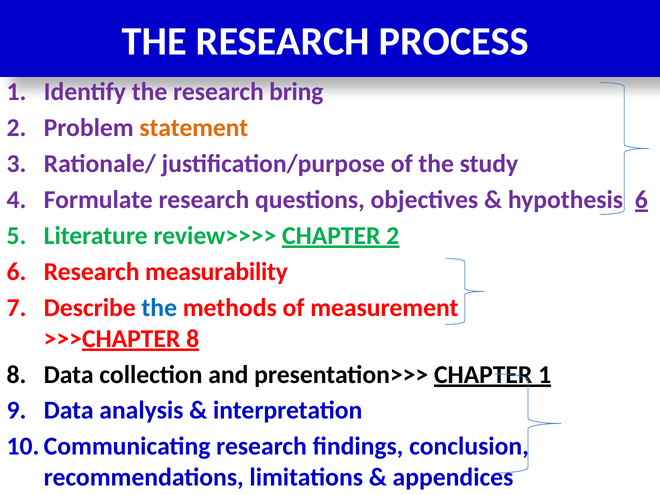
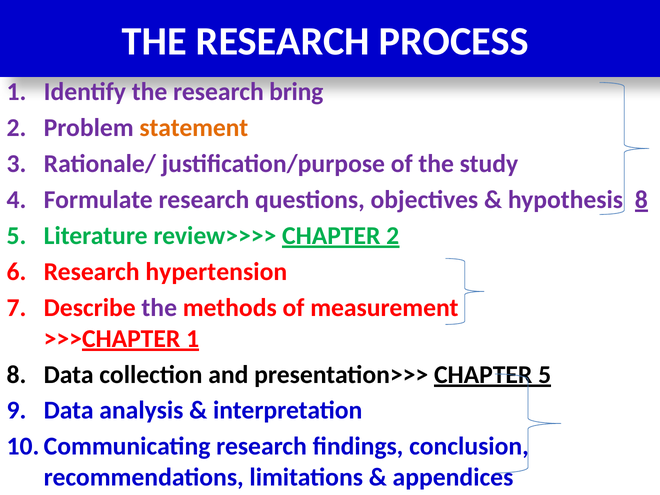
hypothesis 6: 6 -> 8
measurability: measurability -> hypertension
the at (159, 308) colour: blue -> purple
>>>CHAPTER 8: 8 -> 1
CHAPTER 1: 1 -> 5
